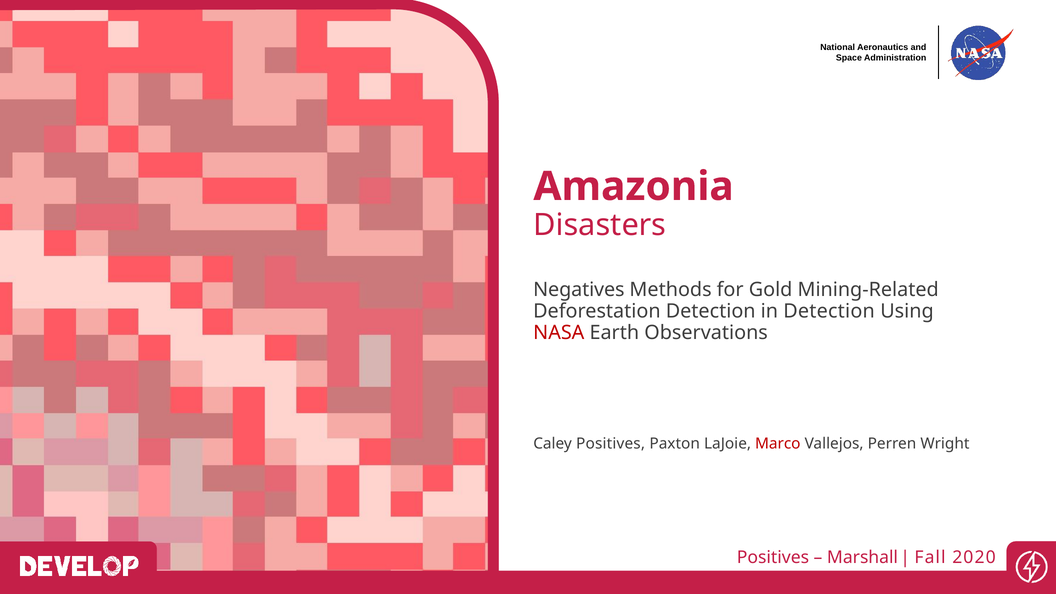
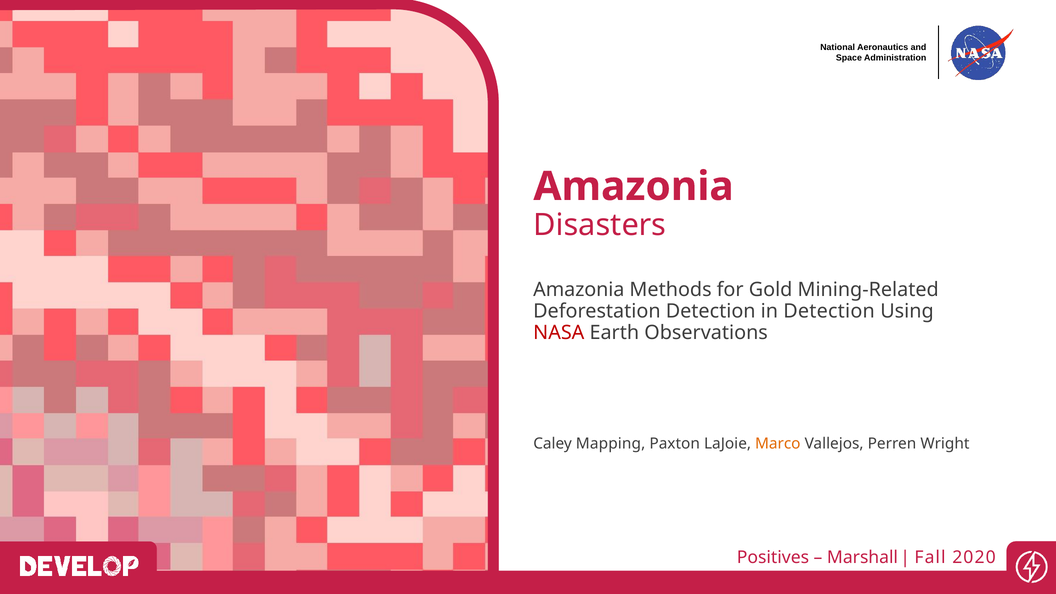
Negatives at (579, 290): Negatives -> Amazonia
Caley Positives: Positives -> Mapping
Marco colour: red -> orange
